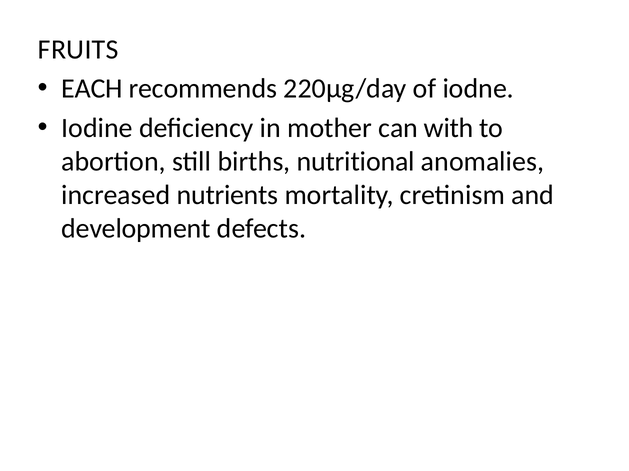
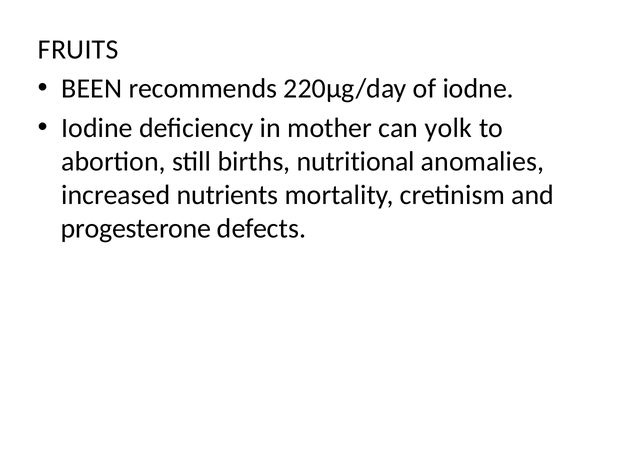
EACH: EACH -> BEEN
with: with -> yolk
development: development -> progesterone
